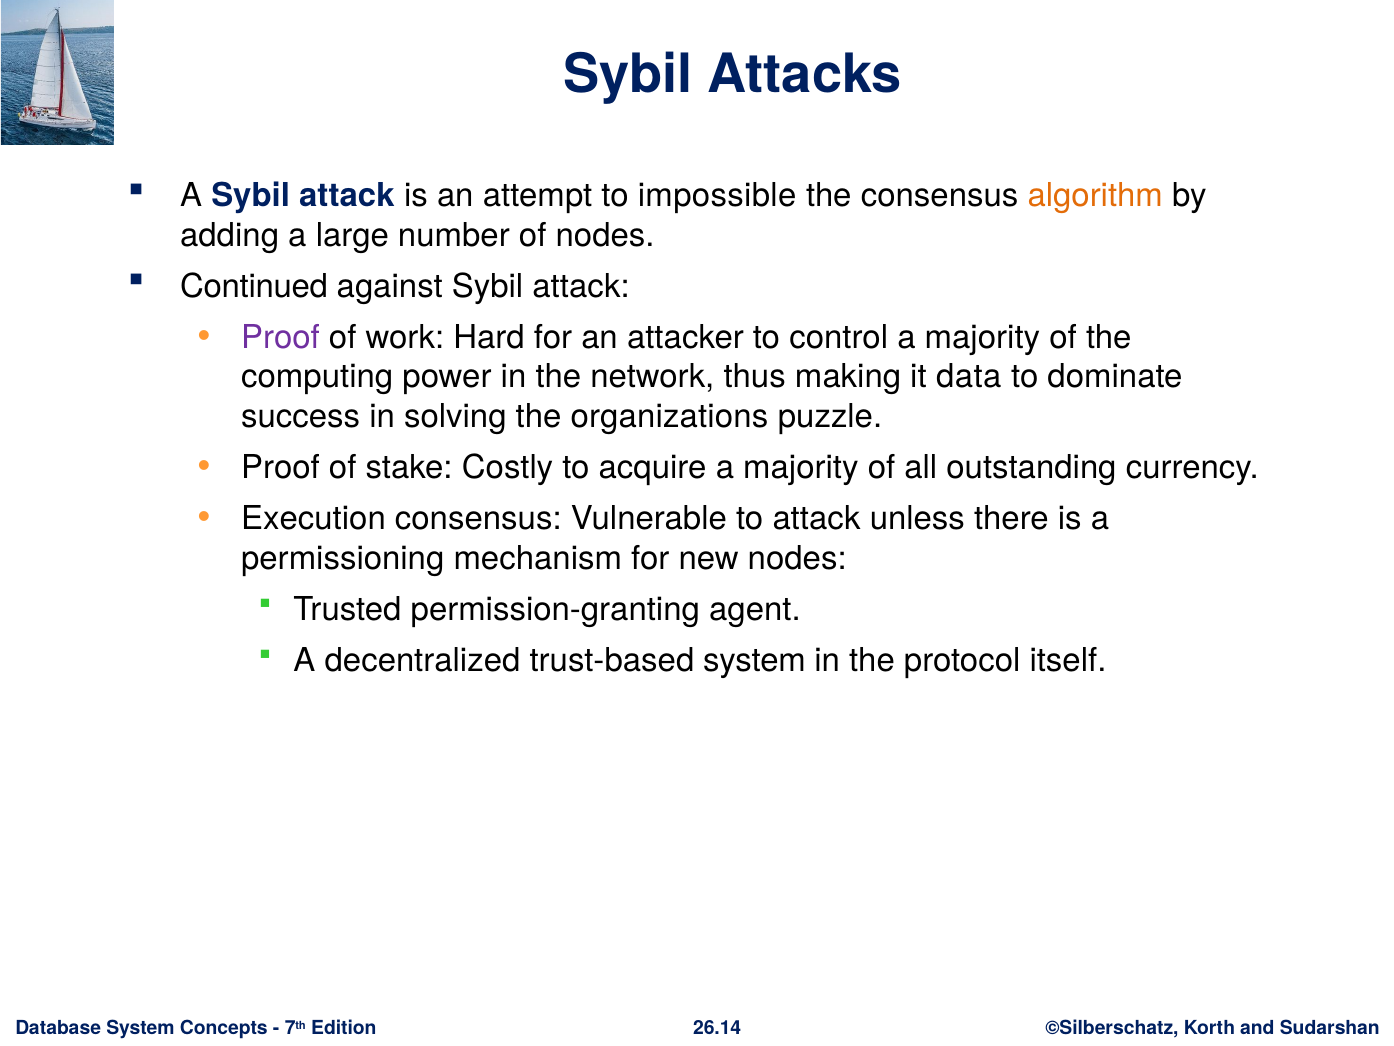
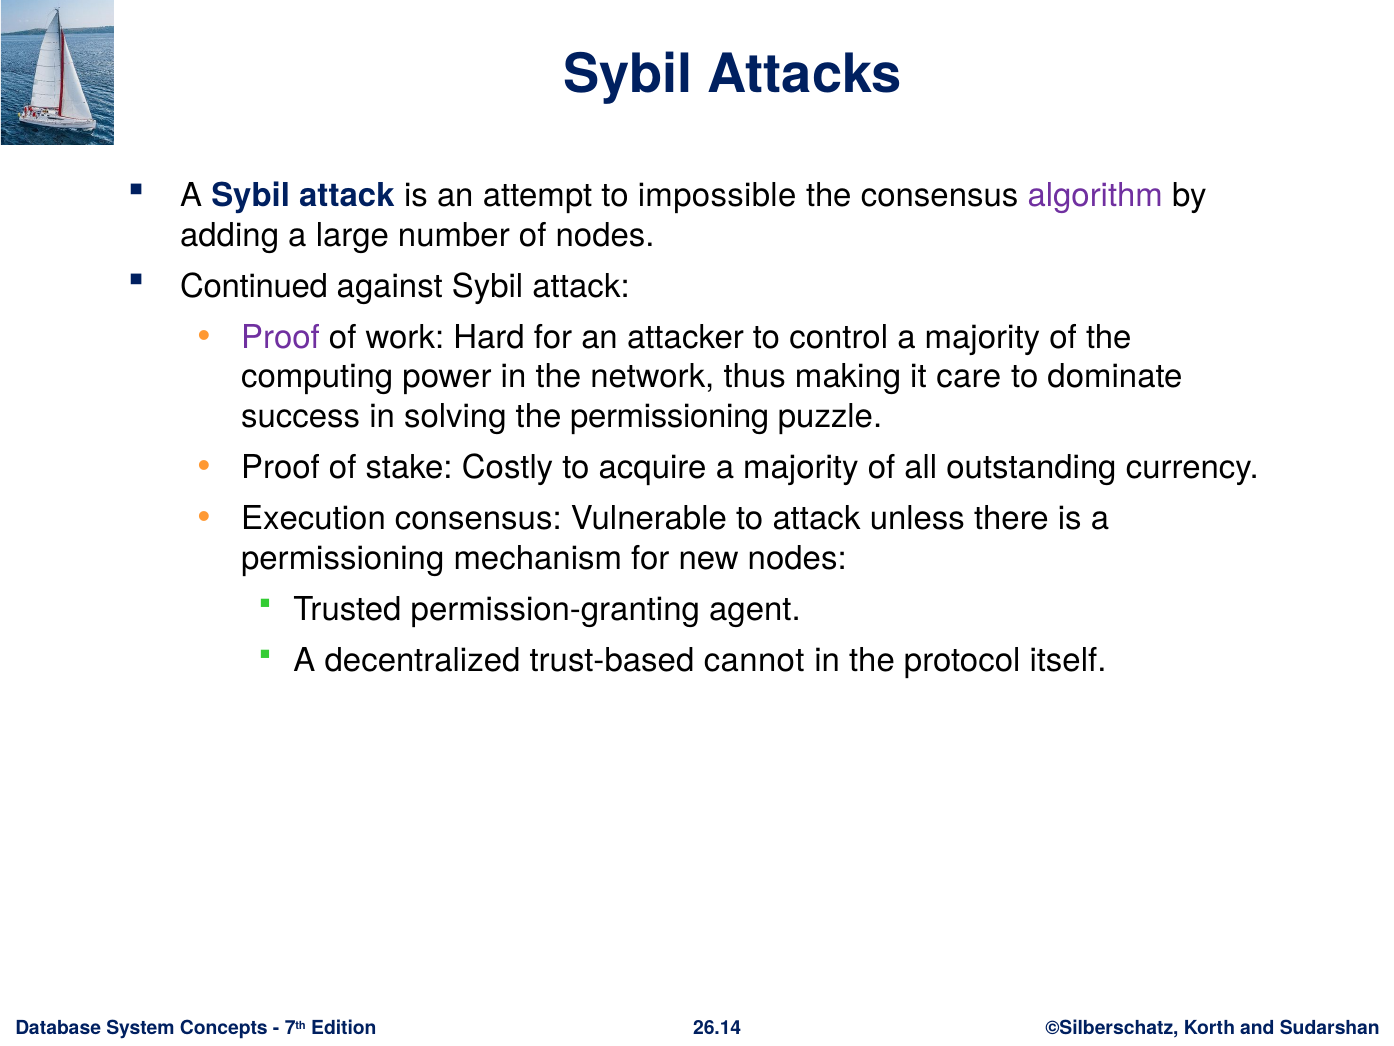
algorithm colour: orange -> purple
data: data -> care
the organizations: organizations -> permissioning
trust-based system: system -> cannot
